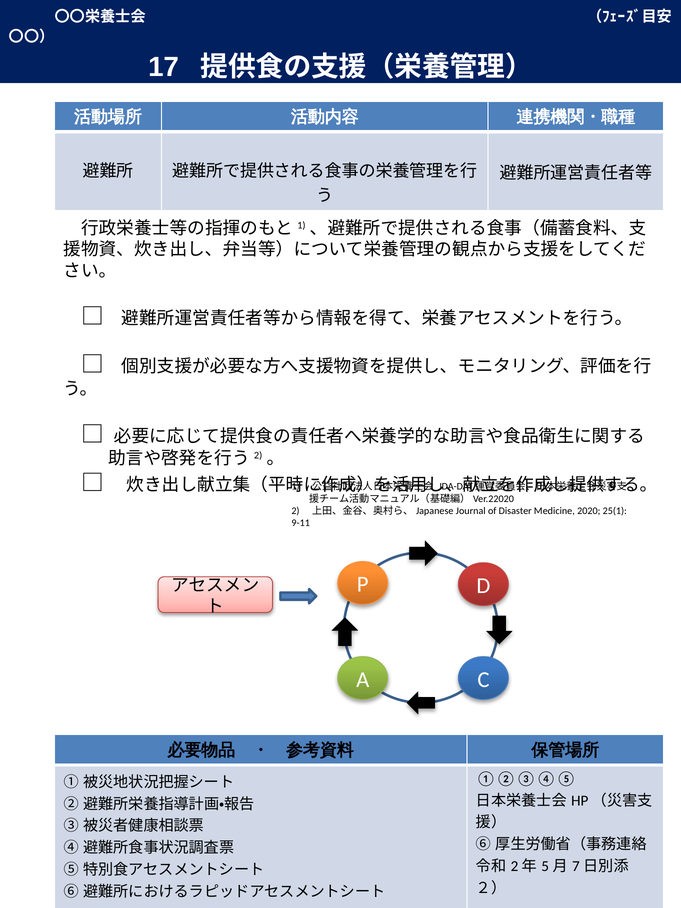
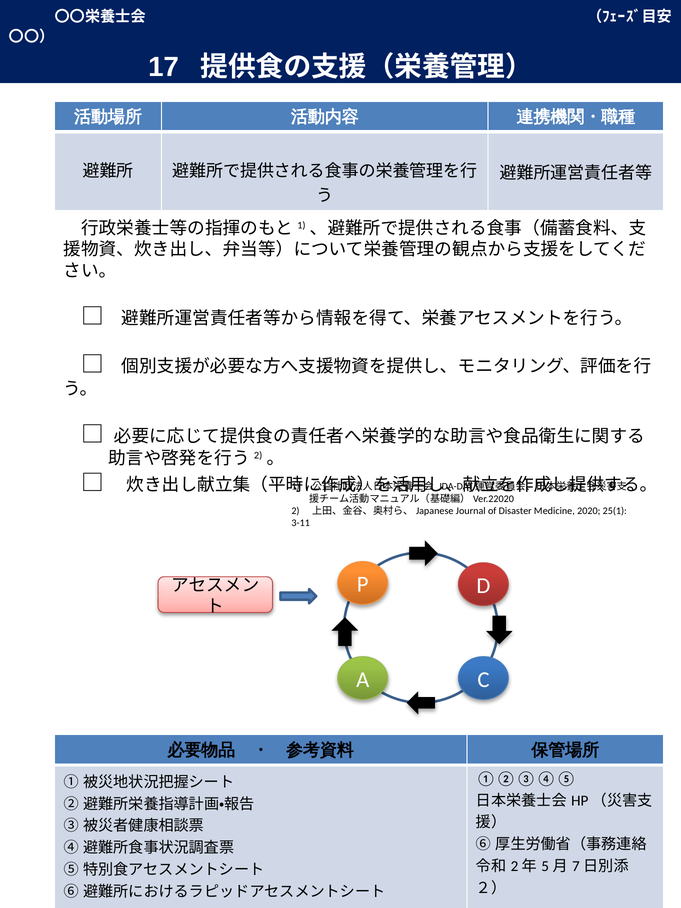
9-11: 9-11 -> 3-11
